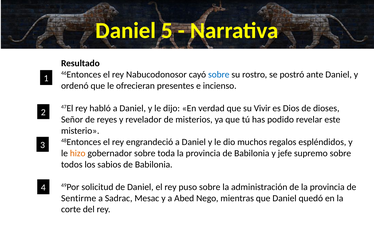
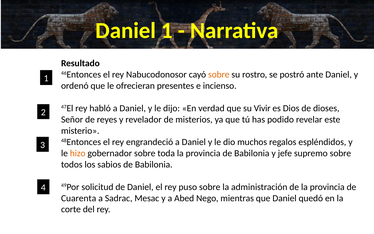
Daniel 5: 5 -> 1
sobre at (219, 75) colour: blue -> orange
Sentirme: Sentirme -> Cuarenta
